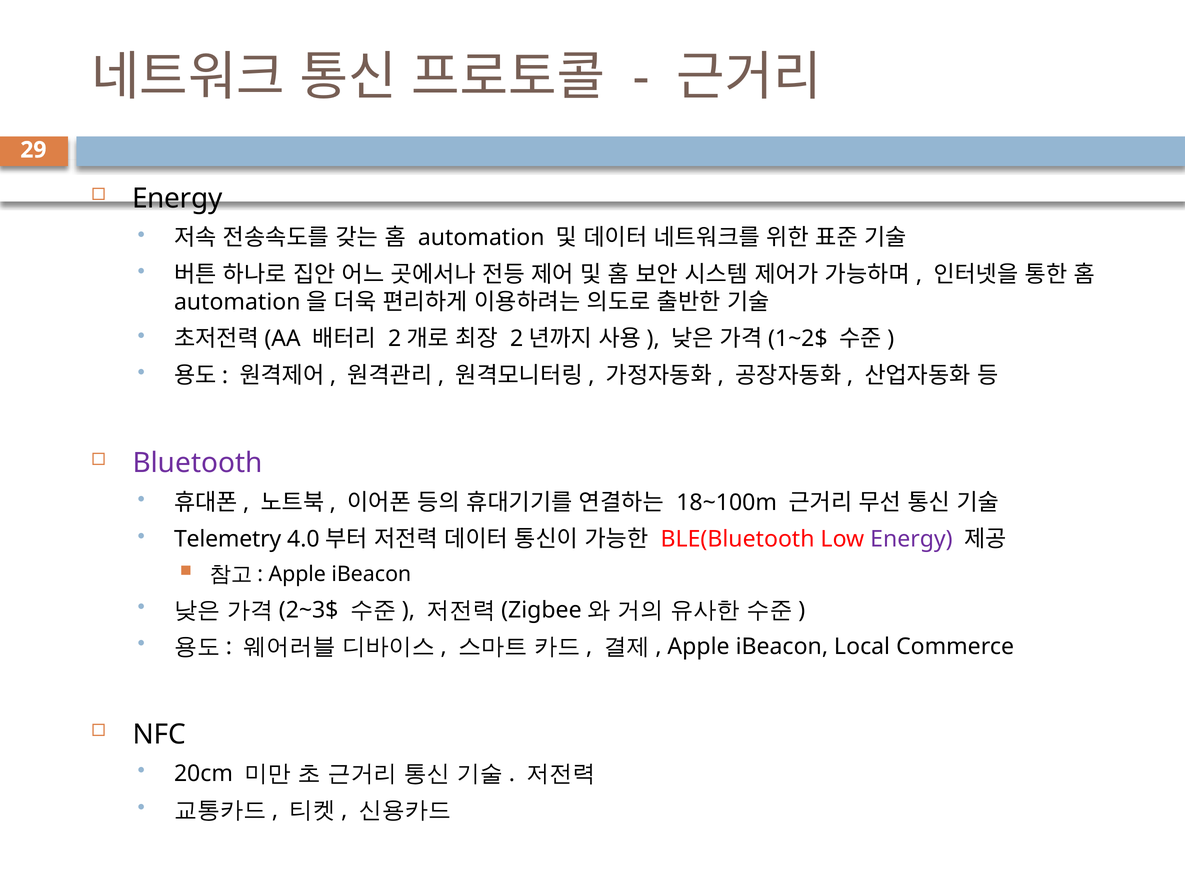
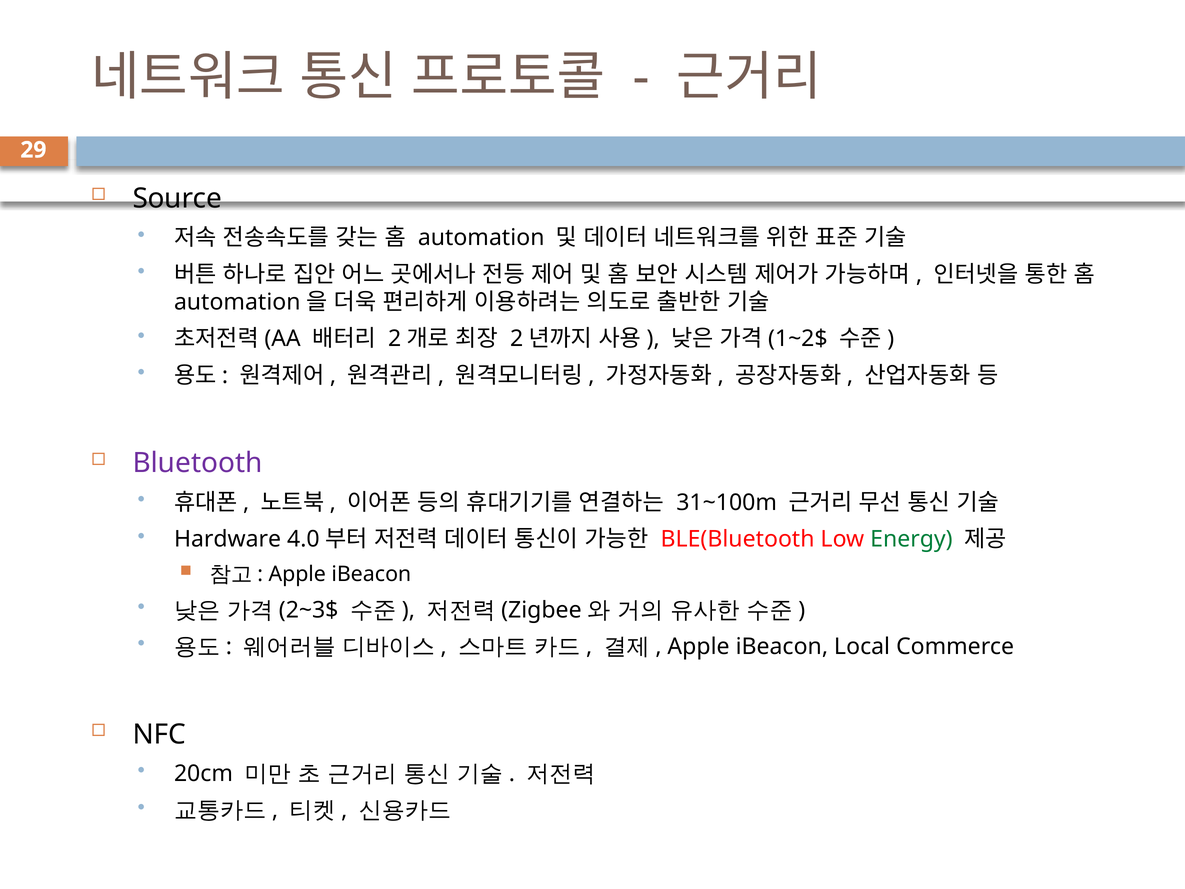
Energy at (177, 198): Energy -> Source
18~100m: 18~100m -> 31~100m
Telemetry: Telemetry -> Hardware
Energy at (911, 539) colour: purple -> green
